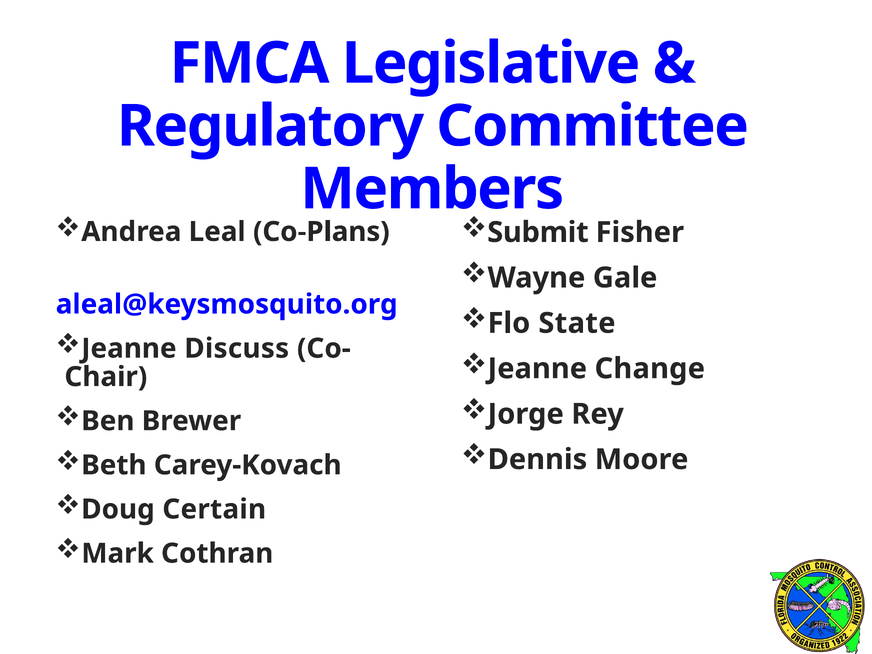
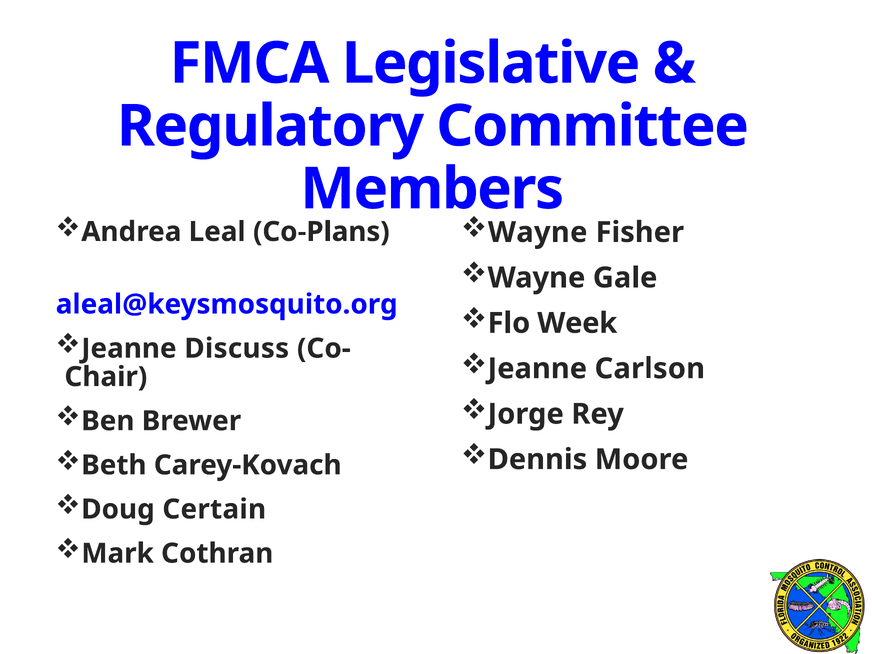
Submit at (538, 232): Submit -> Wayne
State: State -> Week
Change: Change -> Carlson
